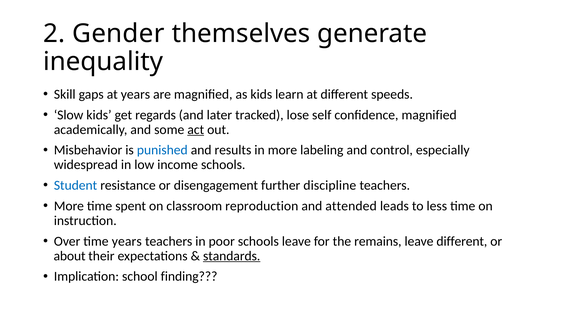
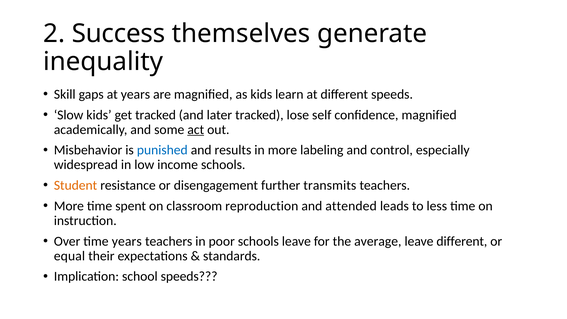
Gender: Gender -> Success
get regards: regards -> tracked
Student colour: blue -> orange
discipline: discipline -> transmits
remains: remains -> average
about: about -> equal
standards underline: present -> none
school finding: finding -> speeds
